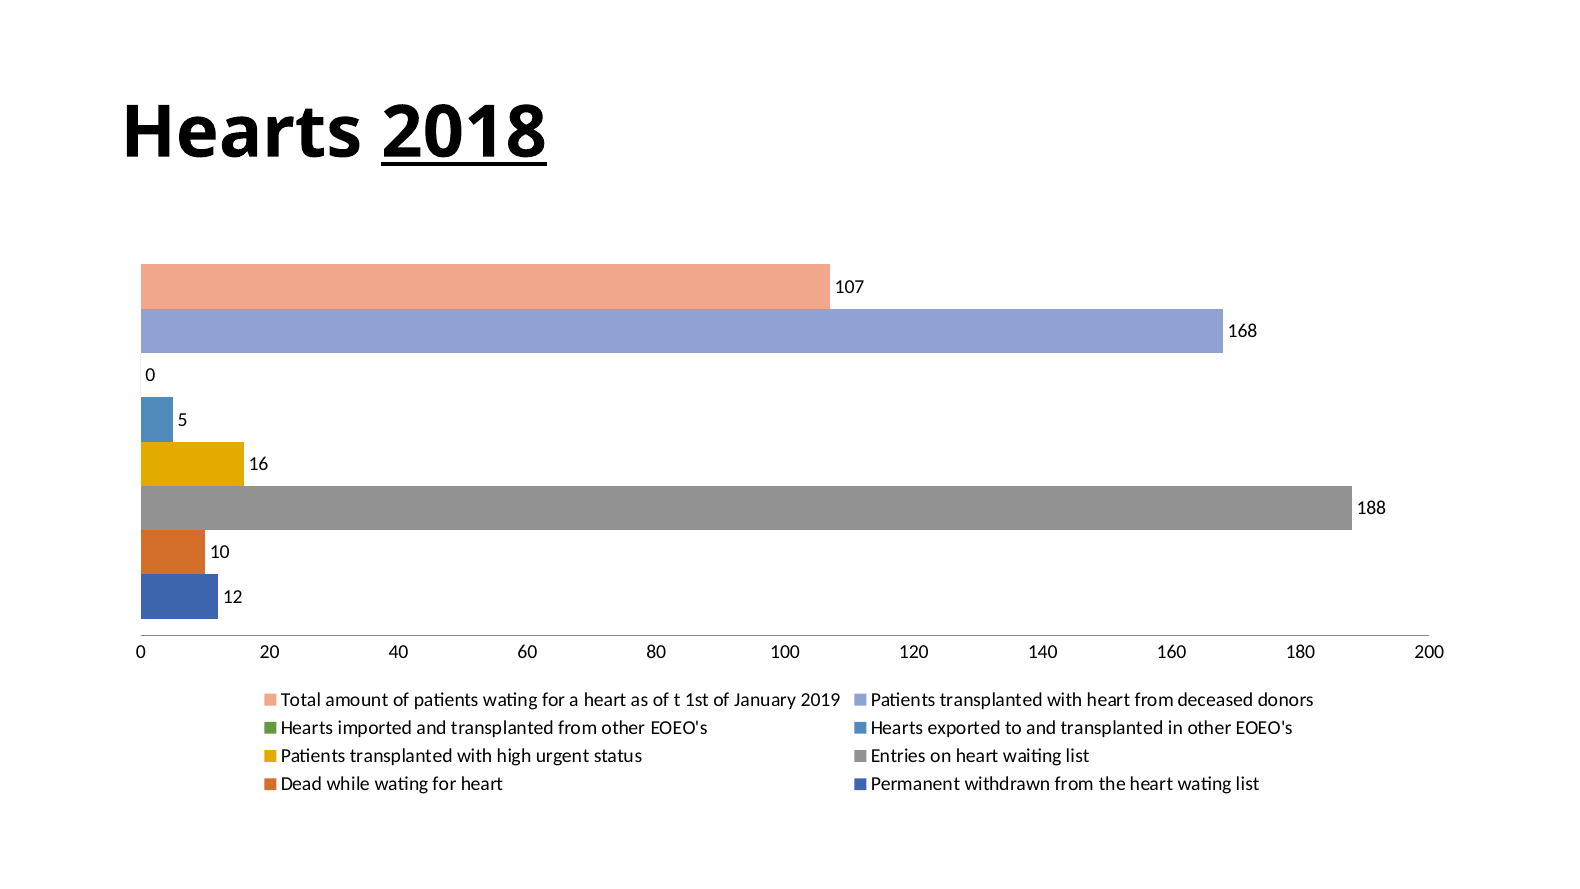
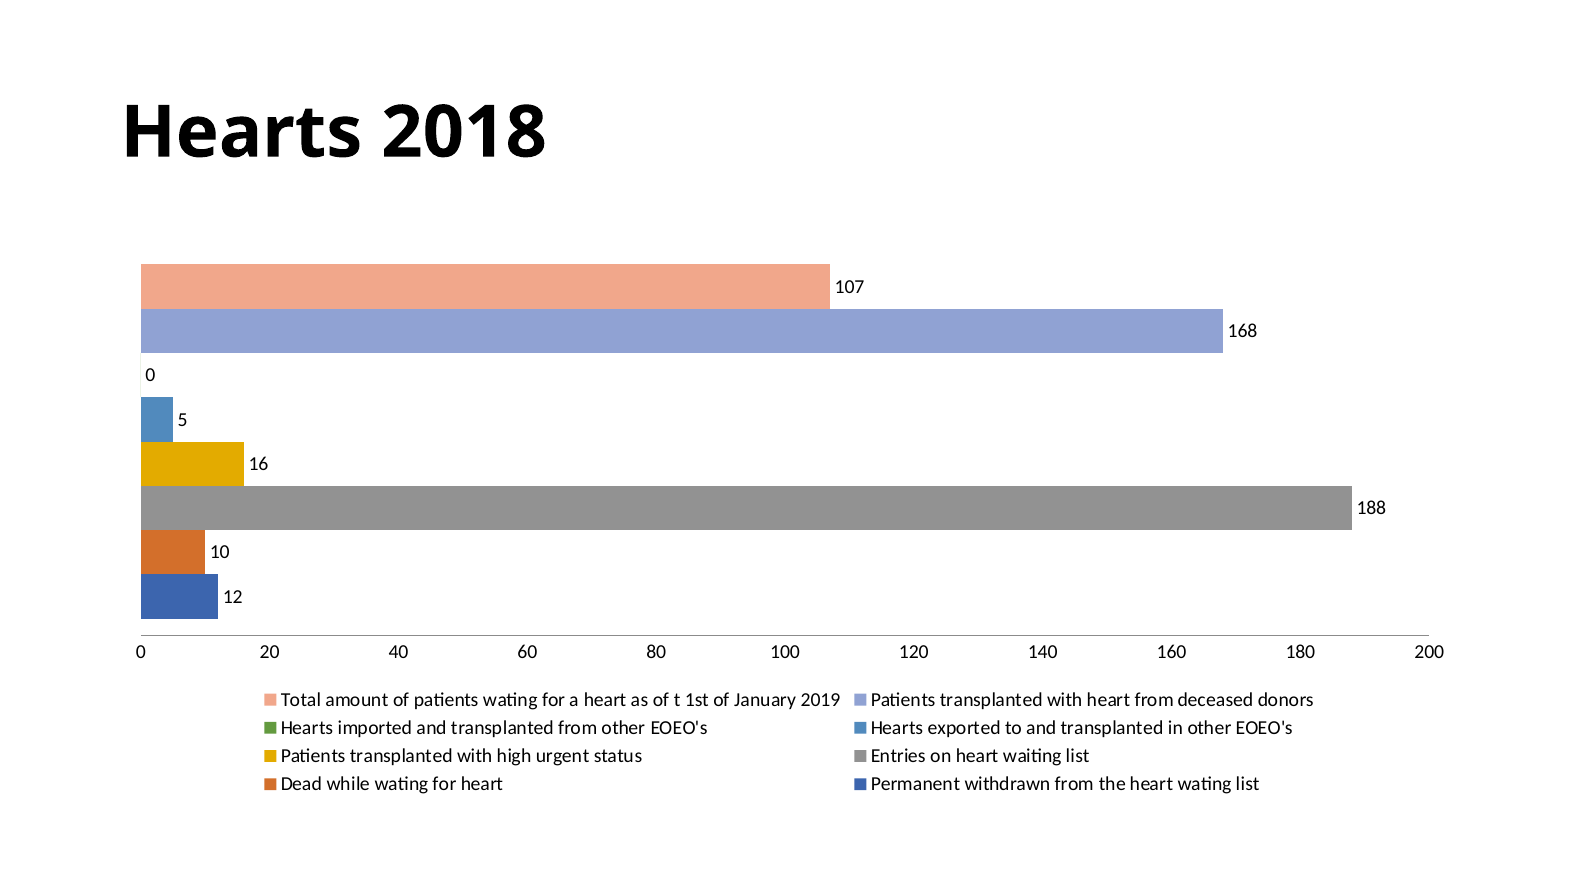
2018 underline: present -> none
